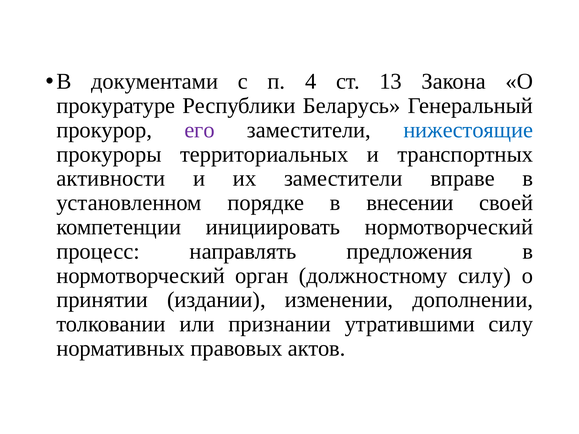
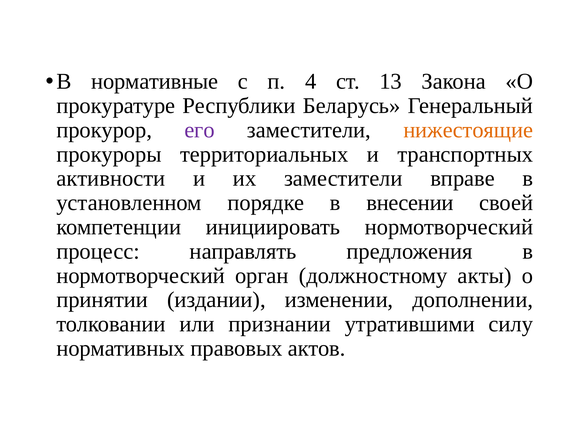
документами: документами -> нормативные
нижестоящие colour: blue -> orange
должностному силу: силу -> акты
